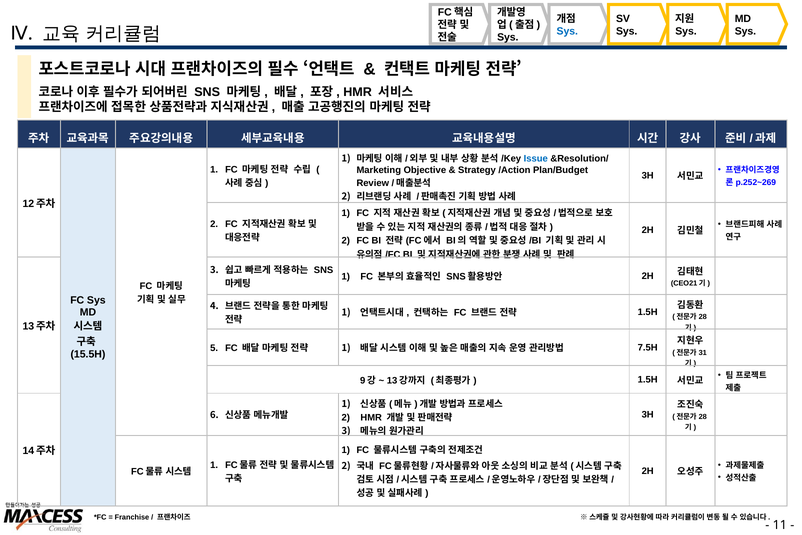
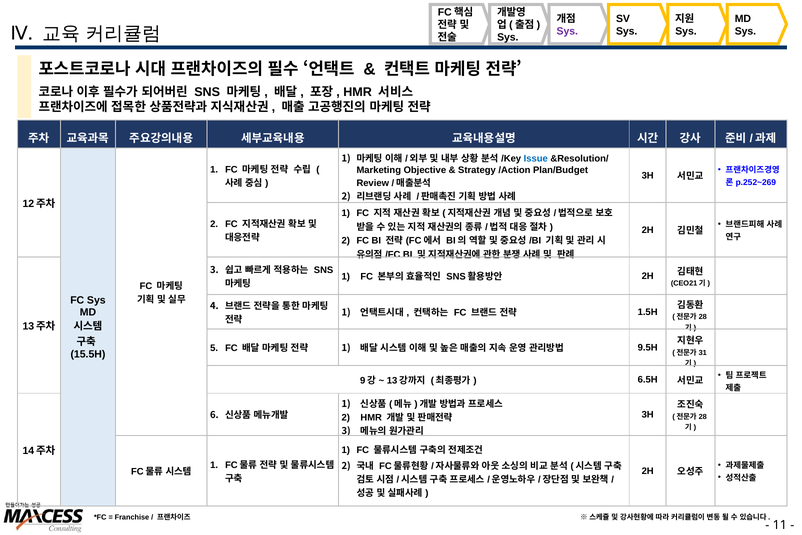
Sys at (567, 31) colour: blue -> purple
7.5H: 7.5H -> 9.5H
1.5H at (648, 379): 1.5H -> 6.5H
